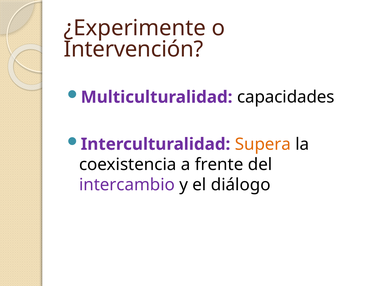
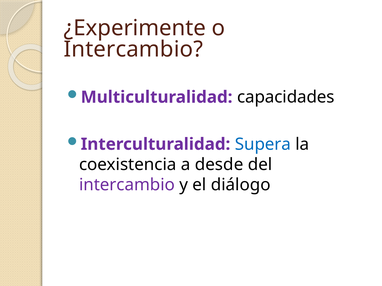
Intervención at (134, 49): Intervención -> Intercambio
Supera colour: orange -> blue
frente: frente -> desde
